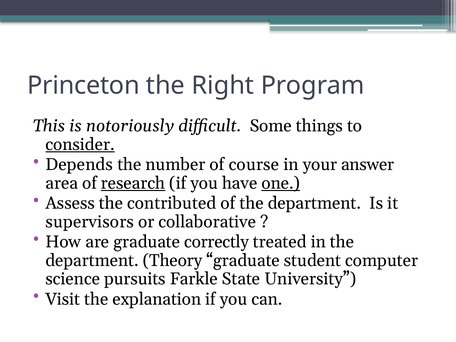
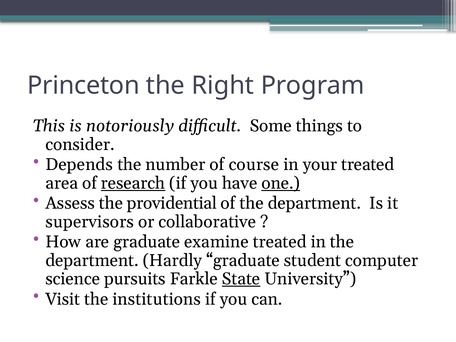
consider underline: present -> none
your answer: answer -> treated
contributed: contributed -> providential
correctly: correctly -> examine
Theory: Theory -> Hardly
State underline: none -> present
explanation: explanation -> institutions
